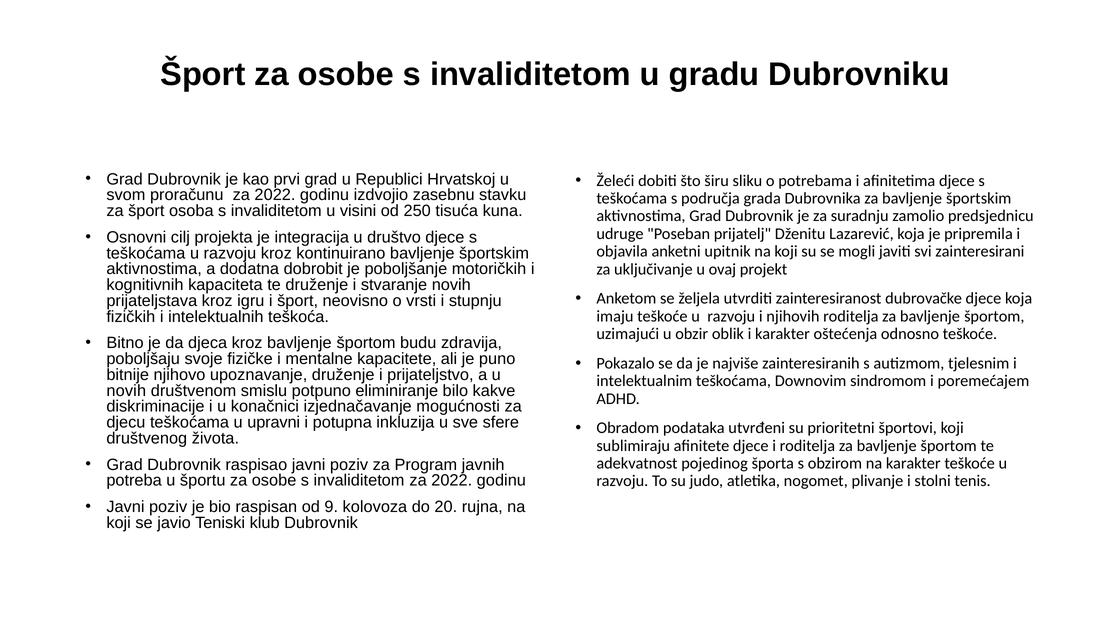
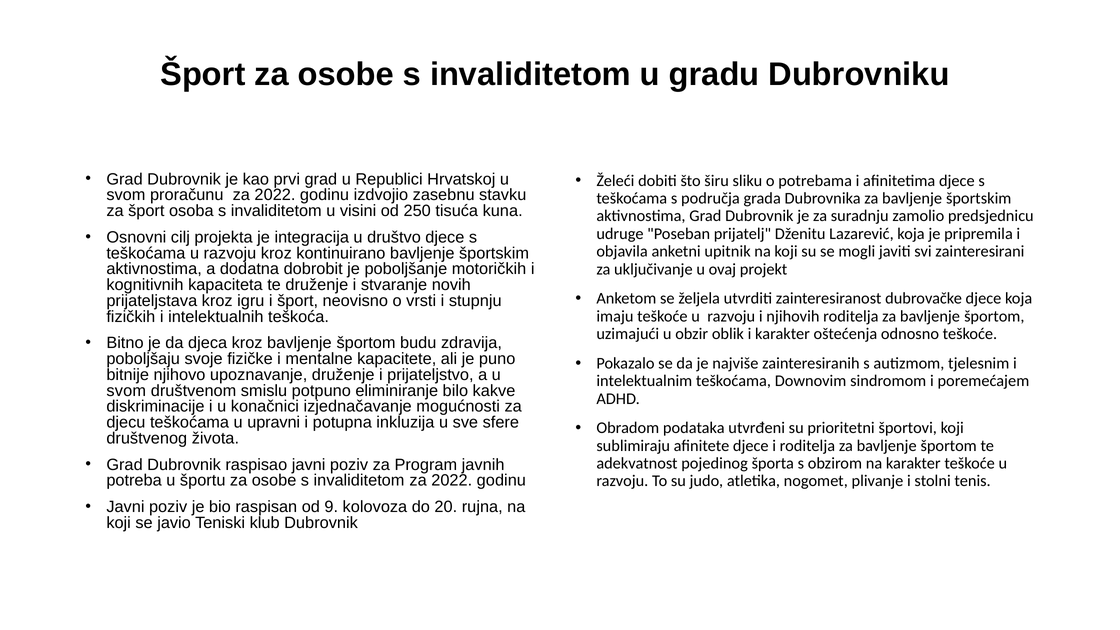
novih at (126, 391): novih -> svom
